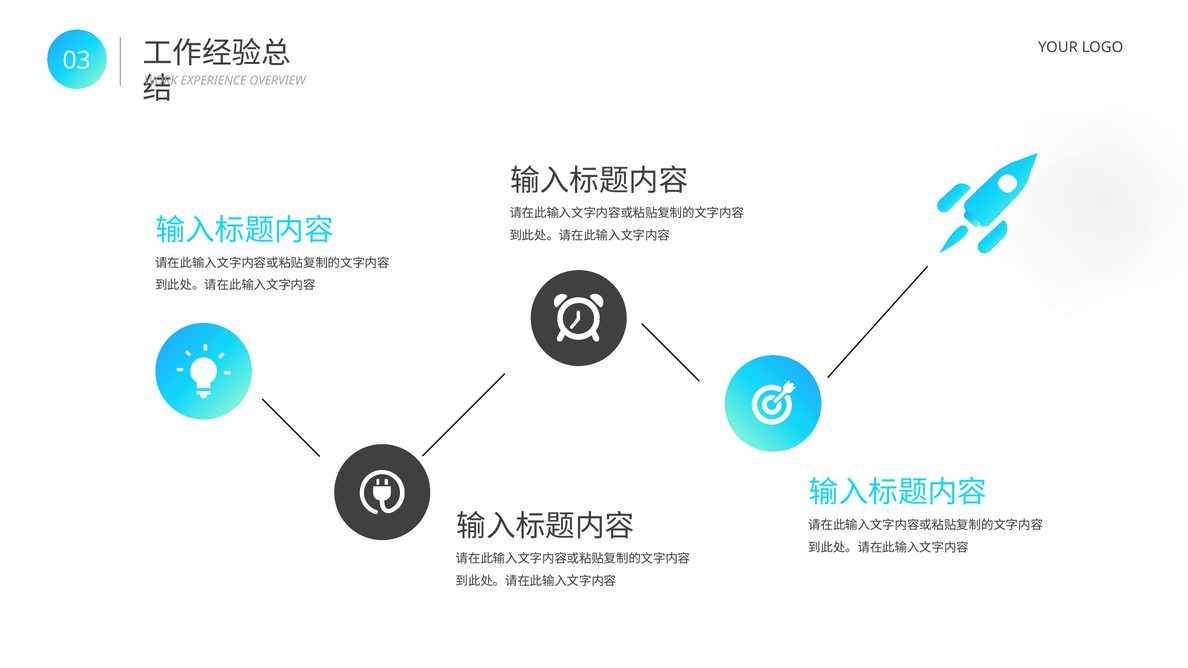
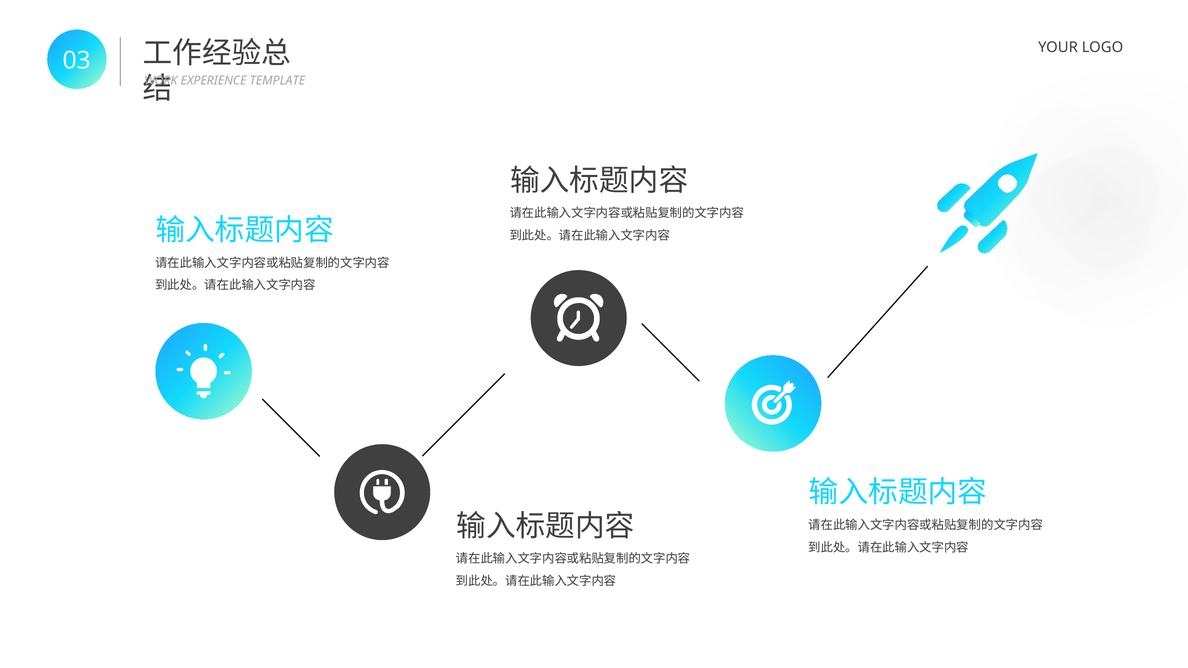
OVERVIEW: OVERVIEW -> TEMPLATE
